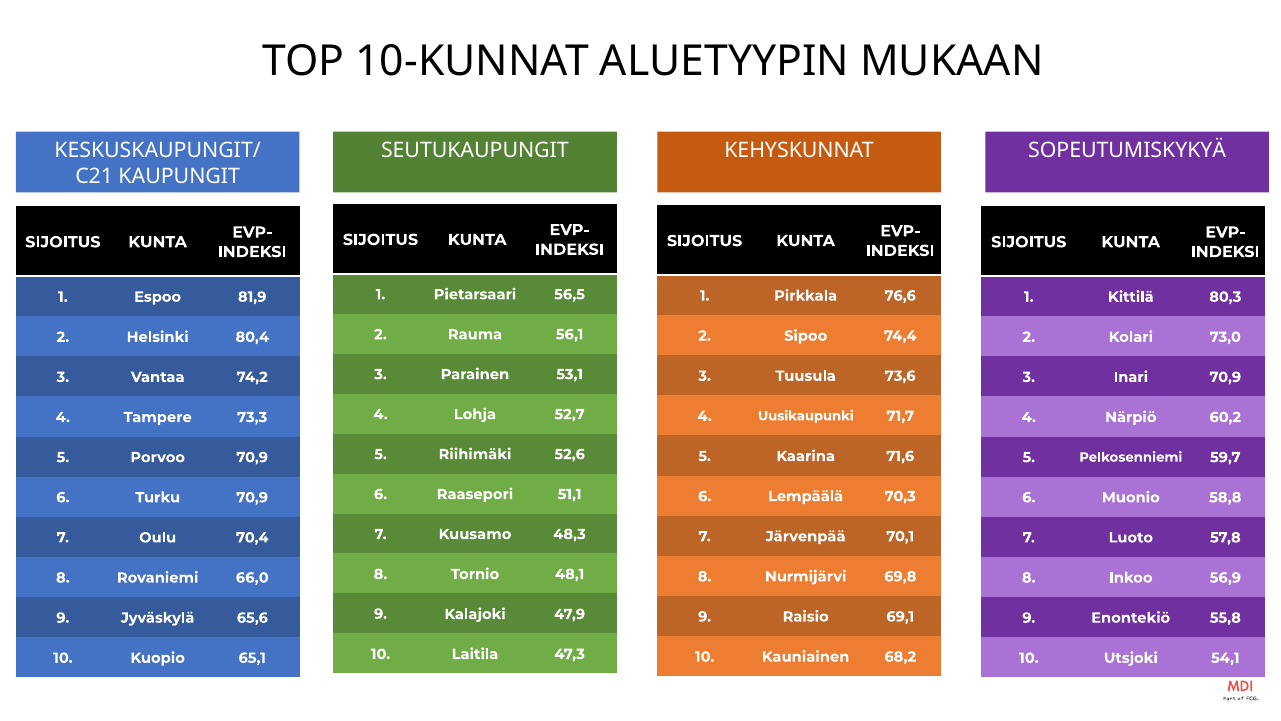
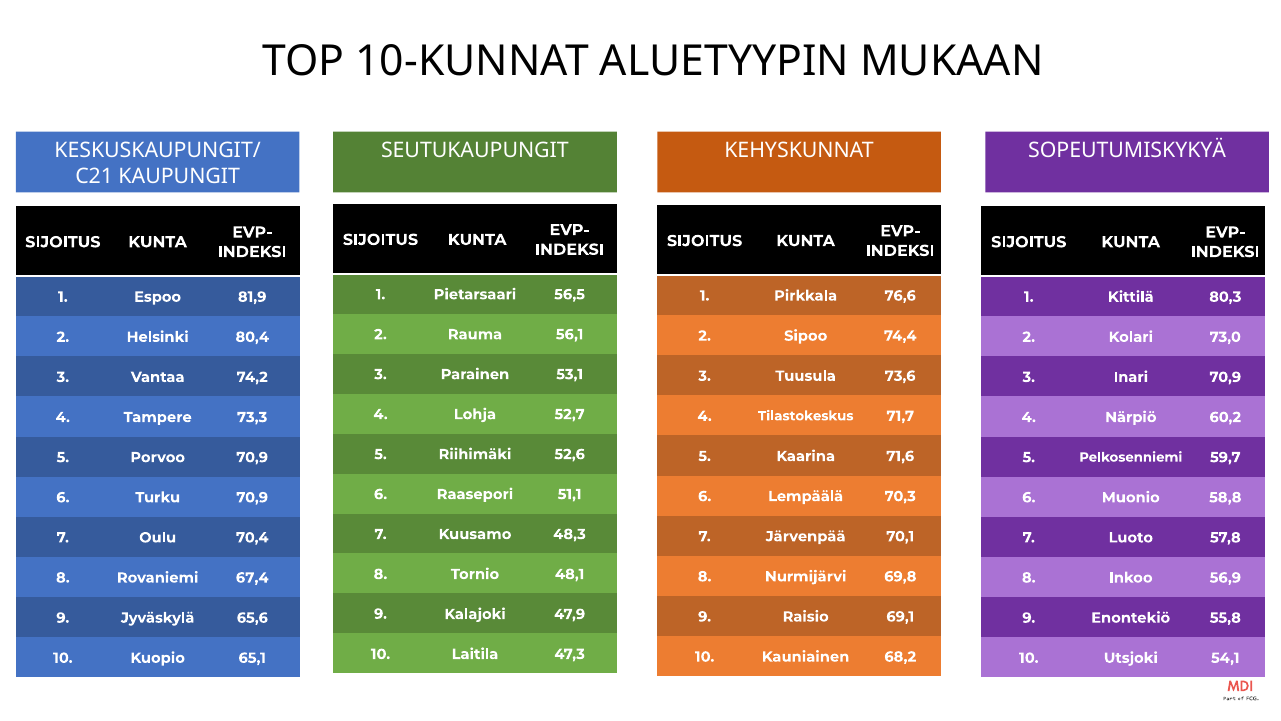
Uusikaupunki: Uusikaupunki -> Tilastokeskus
66,0: 66,0 -> 67,4
